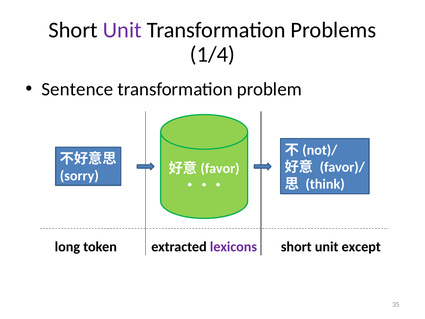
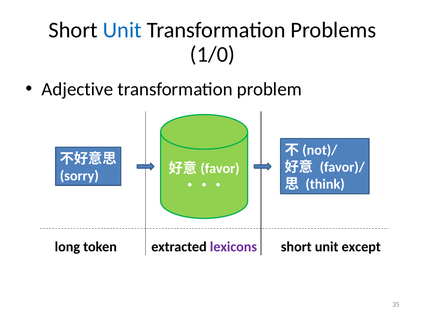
Unit at (122, 30) colour: purple -> blue
1/4: 1/4 -> 1/0
Sentence: Sentence -> Adjective
